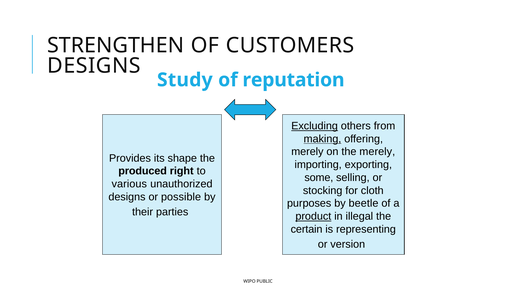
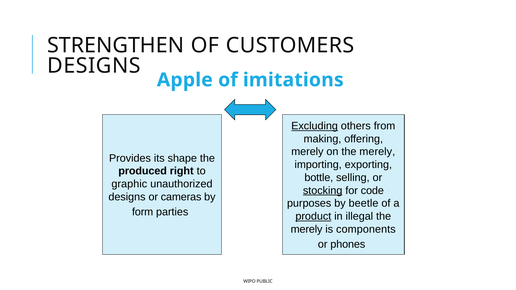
Study: Study -> Apple
reputation: reputation -> imitations
making underline: present -> none
some: some -> bottle
various: various -> graphic
stocking underline: none -> present
cloth: cloth -> code
possible: possible -> cameras
their: their -> form
certain at (307, 229): certain -> merely
representing: representing -> components
version: version -> phones
